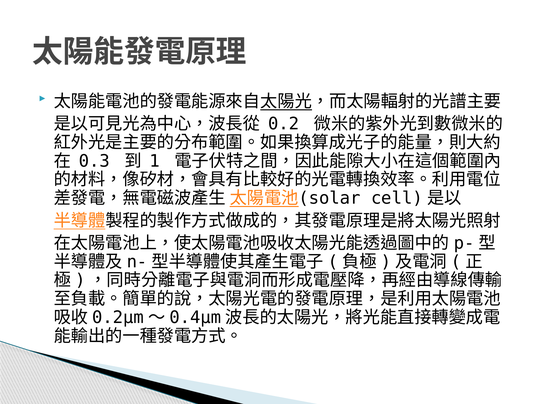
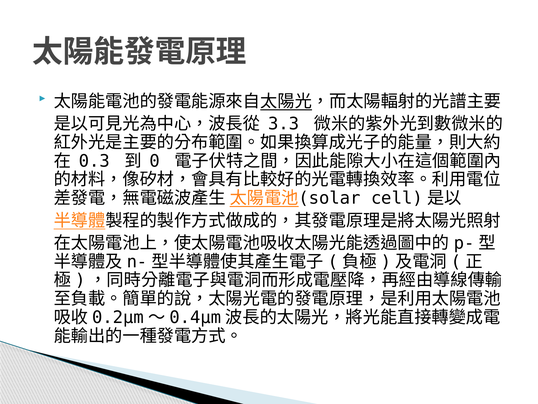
0.2: 0.2 -> 3.3
1: 1 -> 0
